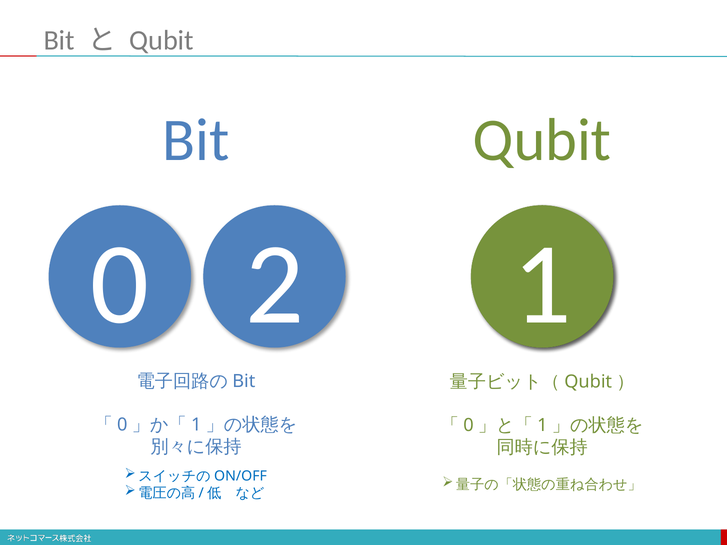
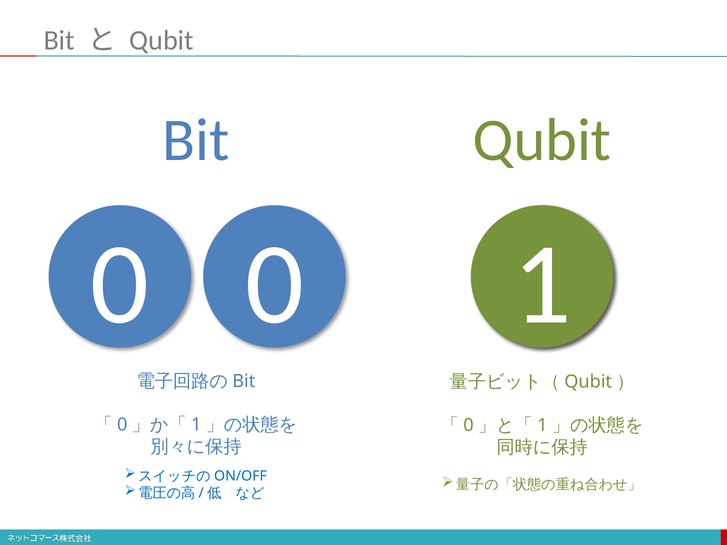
0 2: 2 -> 0
